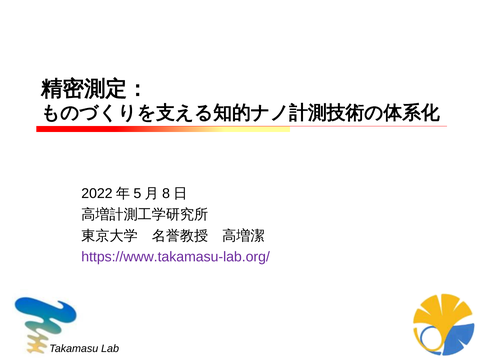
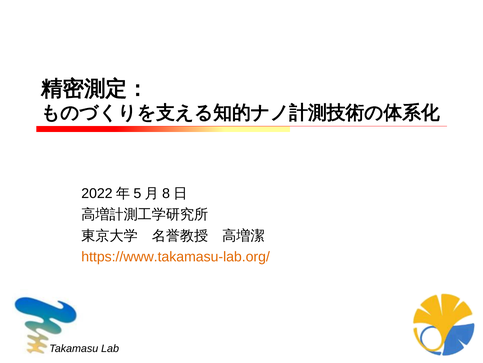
https://www.takamasu-lab.org/ colour: purple -> orange
